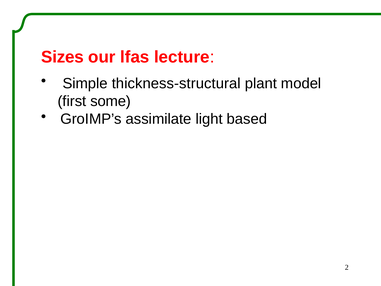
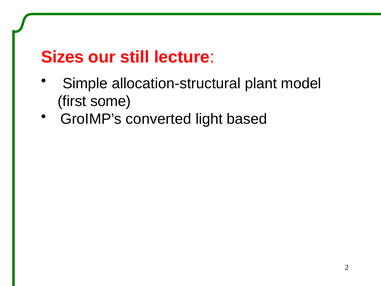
lfas: lfas -> still
thickness-structural: thickness-structural -> allocation-structural
assimilate: assimilate -> converted
